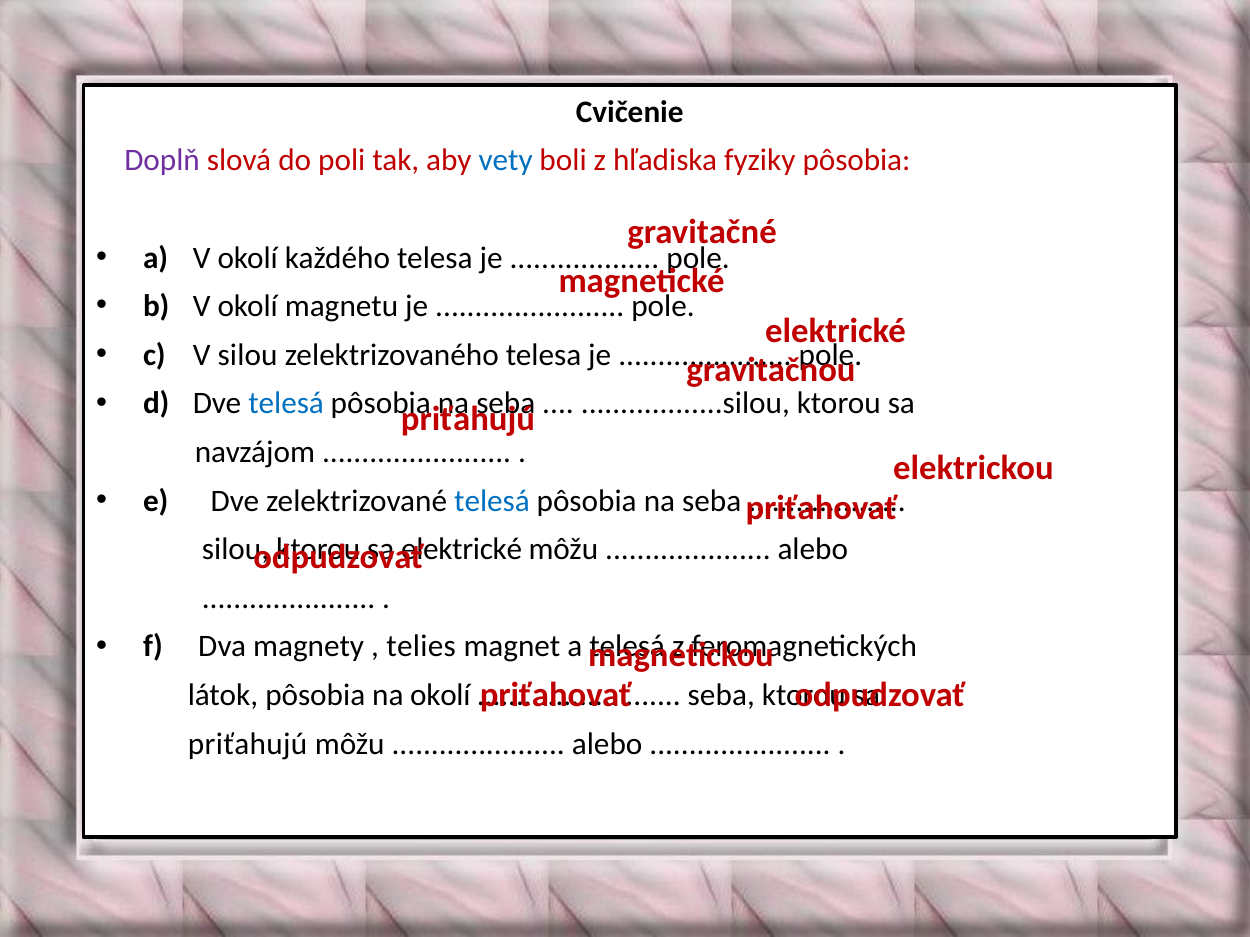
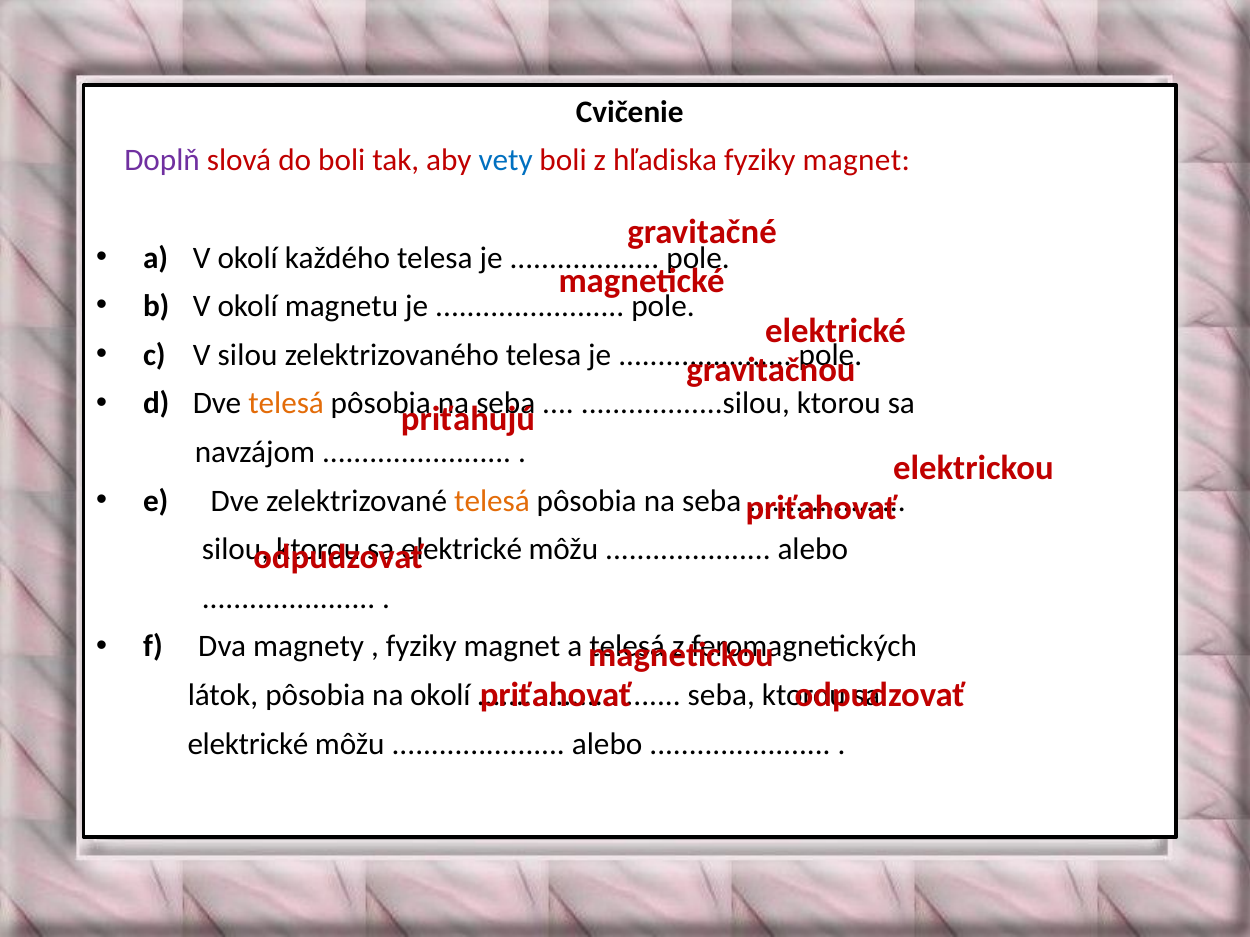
do poli: poli -> boli
hľadiska fyziky pôsobia: pôsobia -> magnet
telesá at (286, 404) colour: blue -> orange
telesá at (492, 501) colour: blue -> orange
telies at (421, 647): telies -> fyziky
priťahujú at (248, 744): priťahujú -> elektrické
